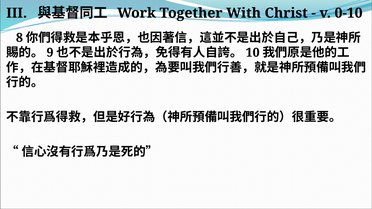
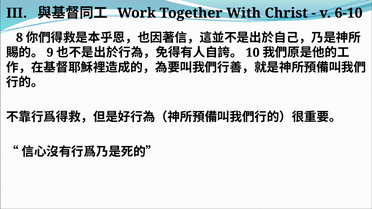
0-10: 0-10 -> 6-10
